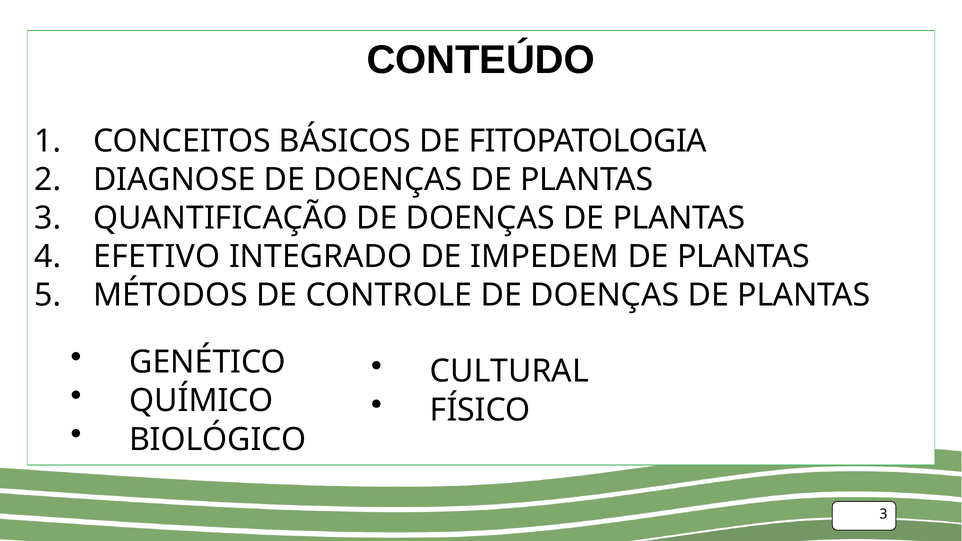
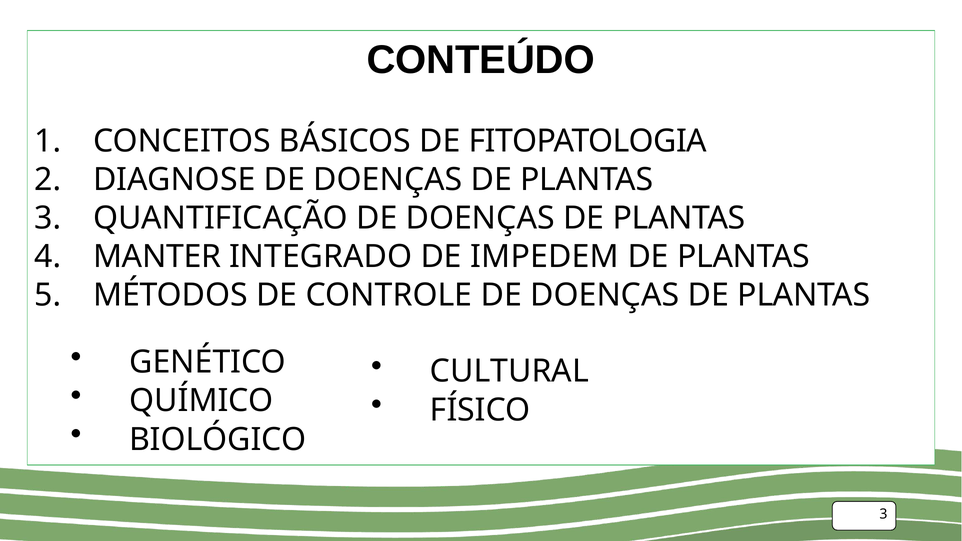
EFETIVO: EFETIVO -> MANTER
